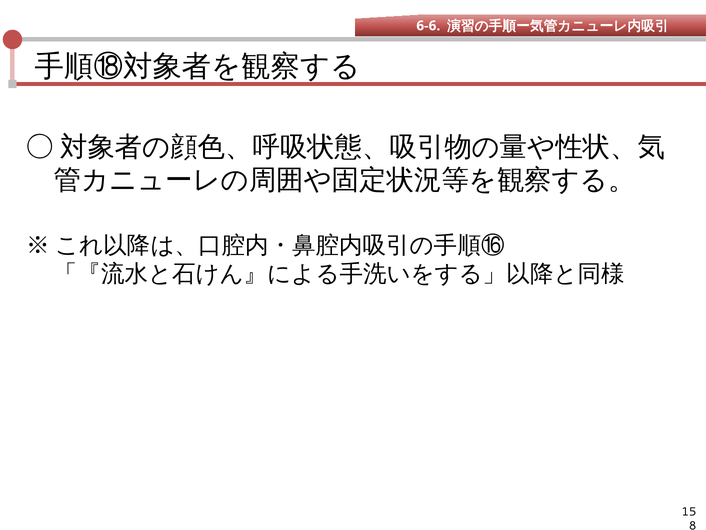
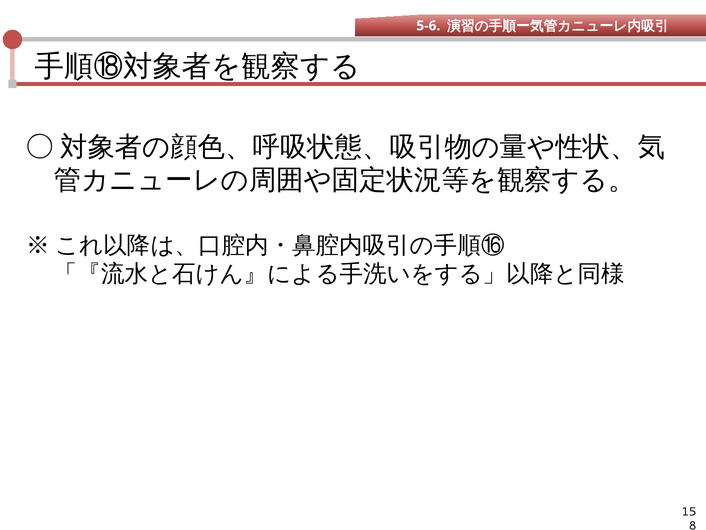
6-6: 6-6 -> 5-6
